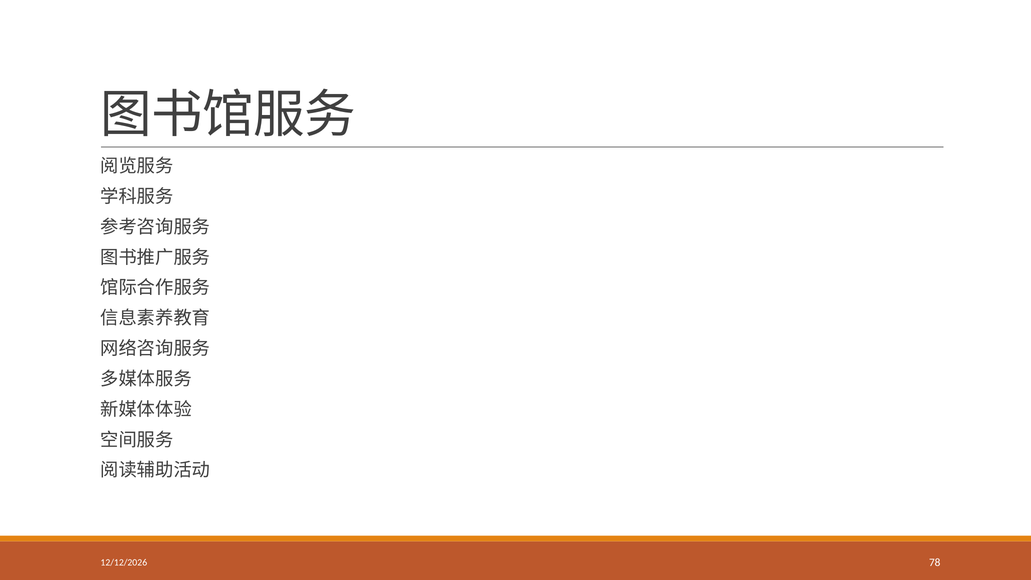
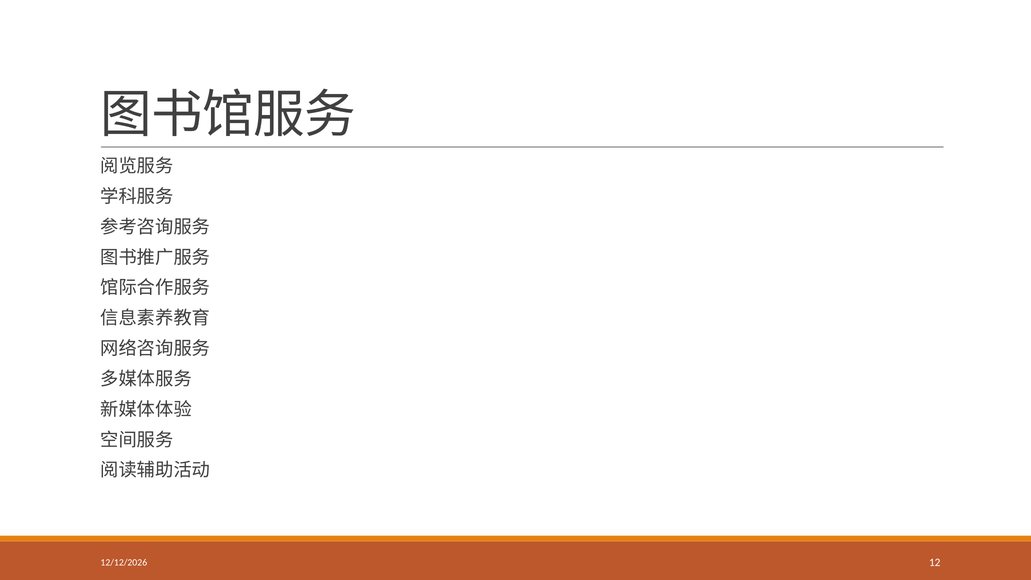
78: 78 -> 12
